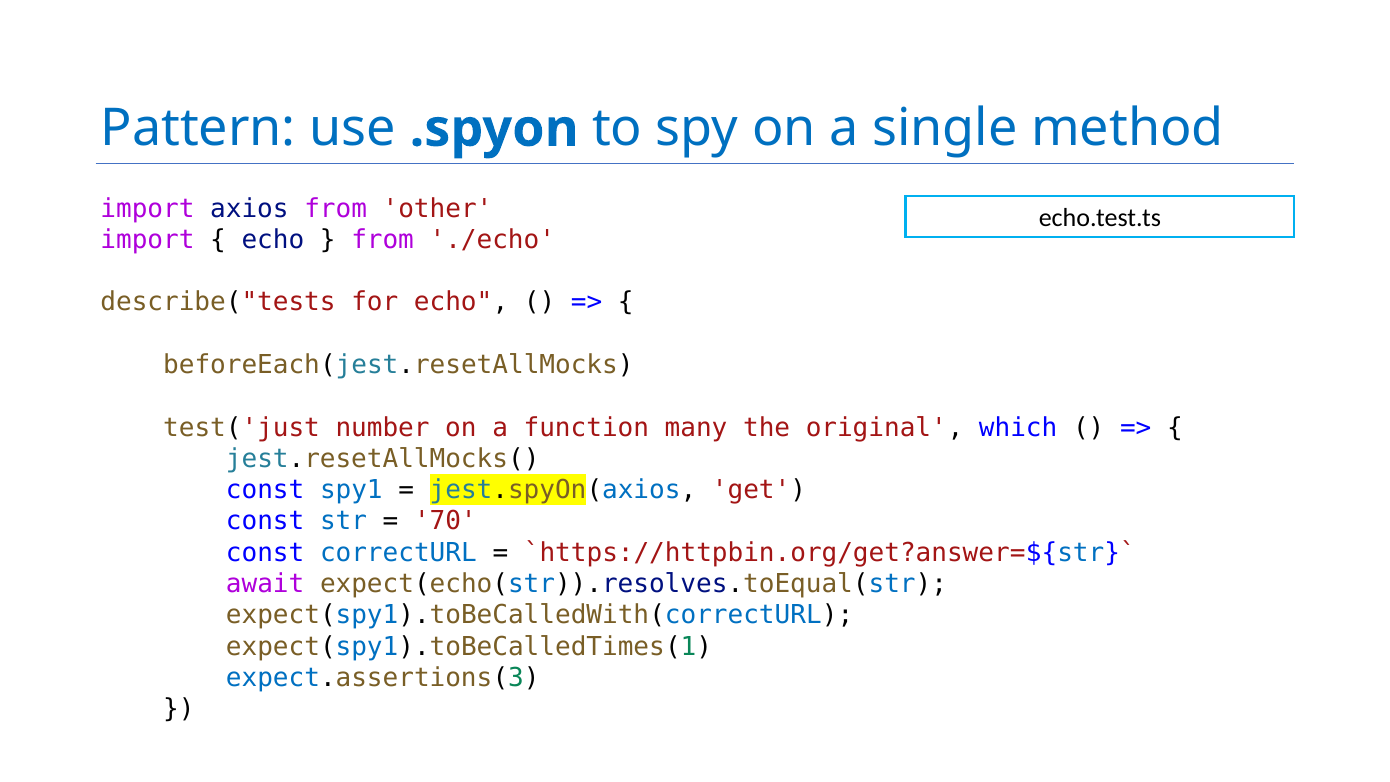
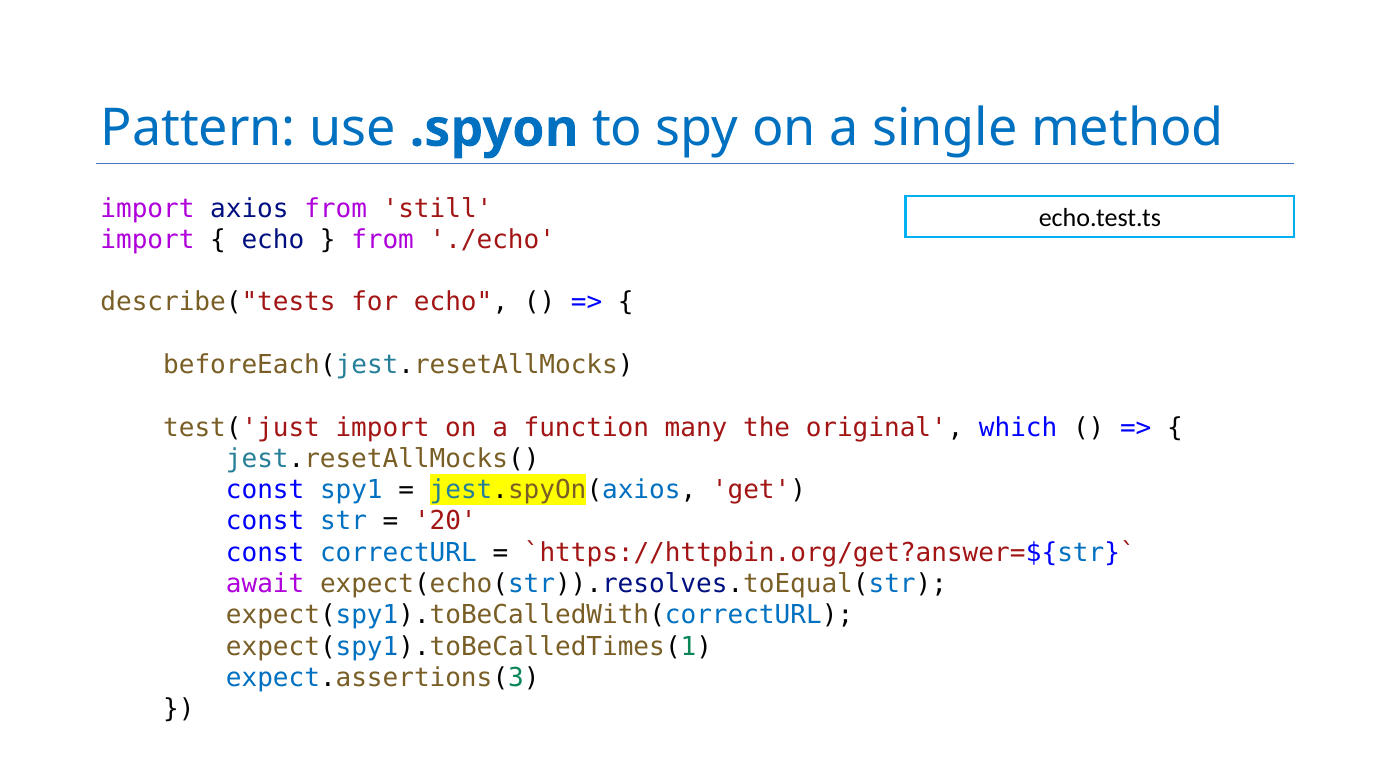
other: other -> still
test('just number: number -> import
70: 70 -> 20
